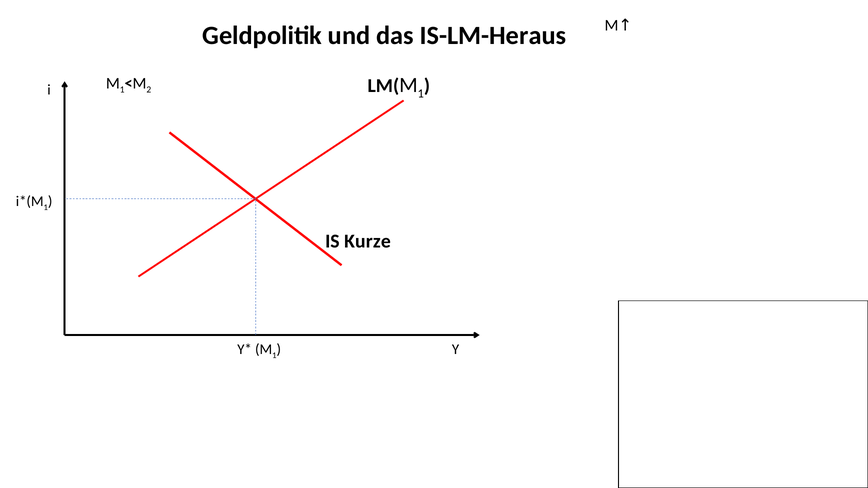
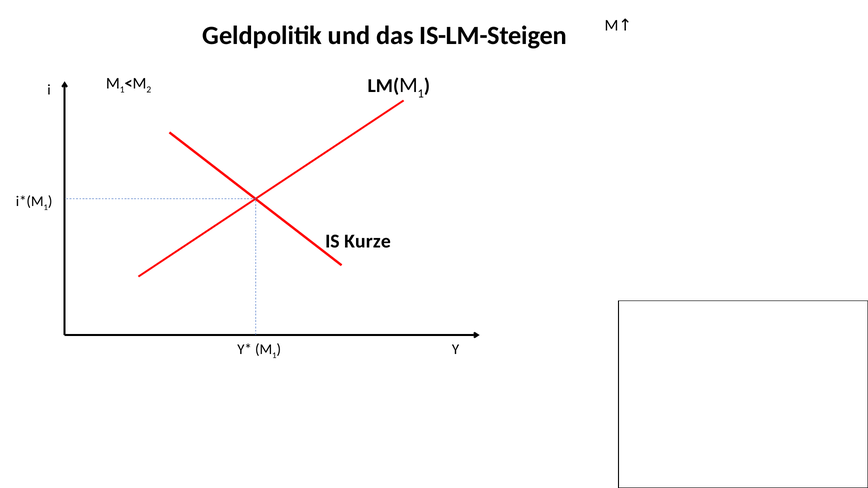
IS-LM-Heraus: IS-LM-Heraus -> IS-LM-Steigen
